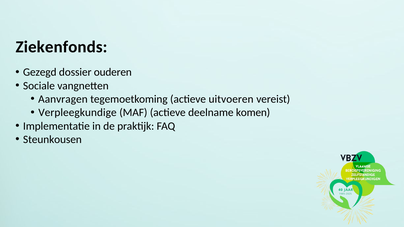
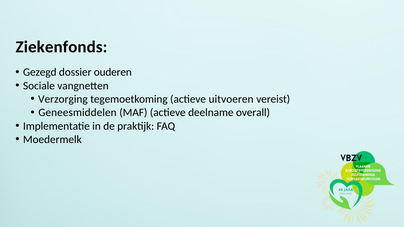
Aanvragen: Aanvragen -> Verzorging
Verpleegkundige: Verpleegkundige -> Geneesmiddelen
komen: komen -> overall
Steunkousen: Steunkousen -> Moedermelk
